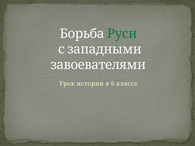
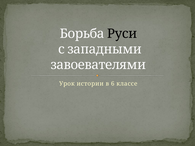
Руси colour: green -> black
